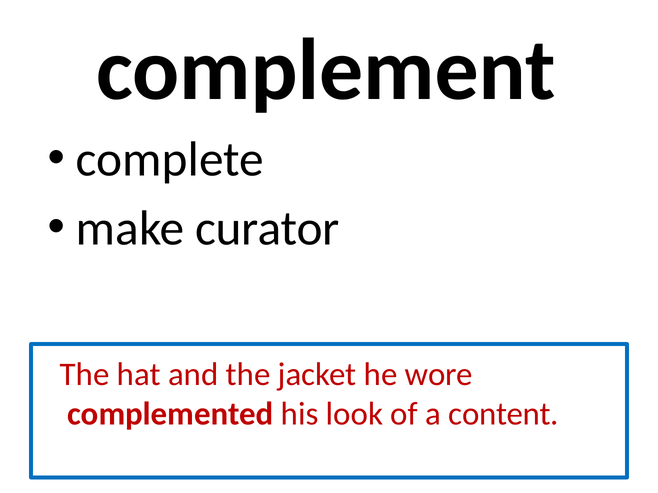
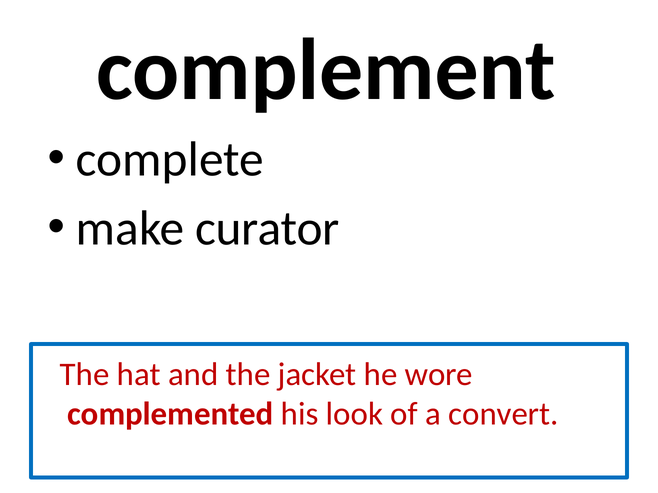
content: content -> convert
